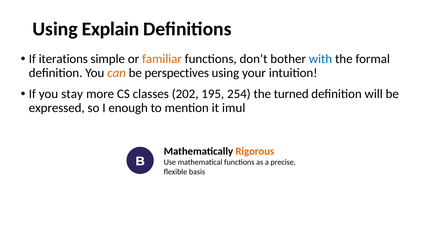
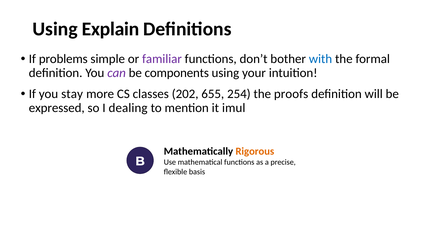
iterations: iterations -> problems
familiar colour: orange -> purple
can colour: orange -> purple
perspectives: perspectives -> components
195: 195 -> 655
turned: turned -> proofs
enough: enough -> dealing
